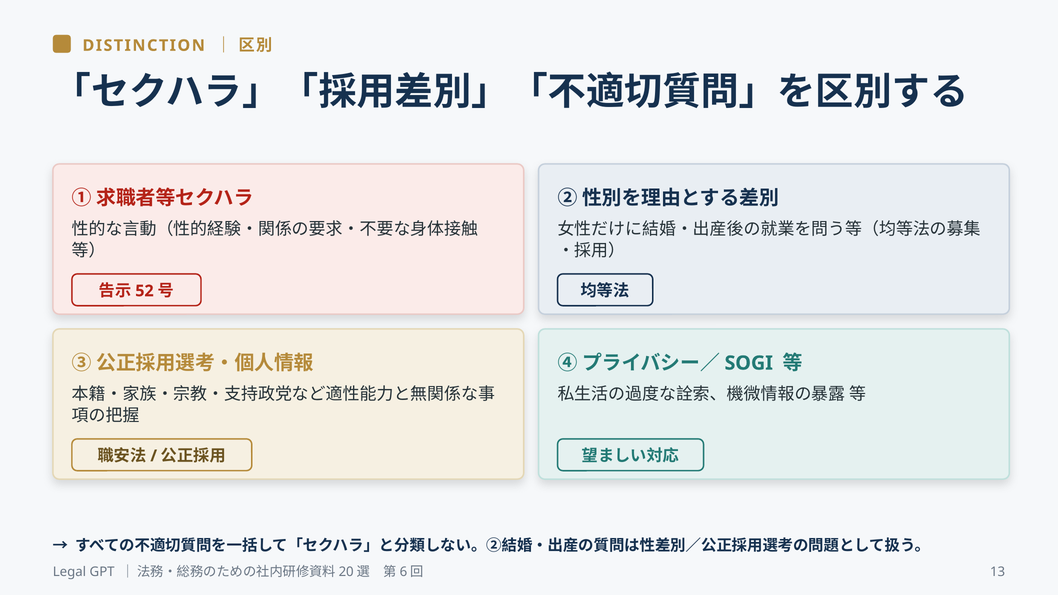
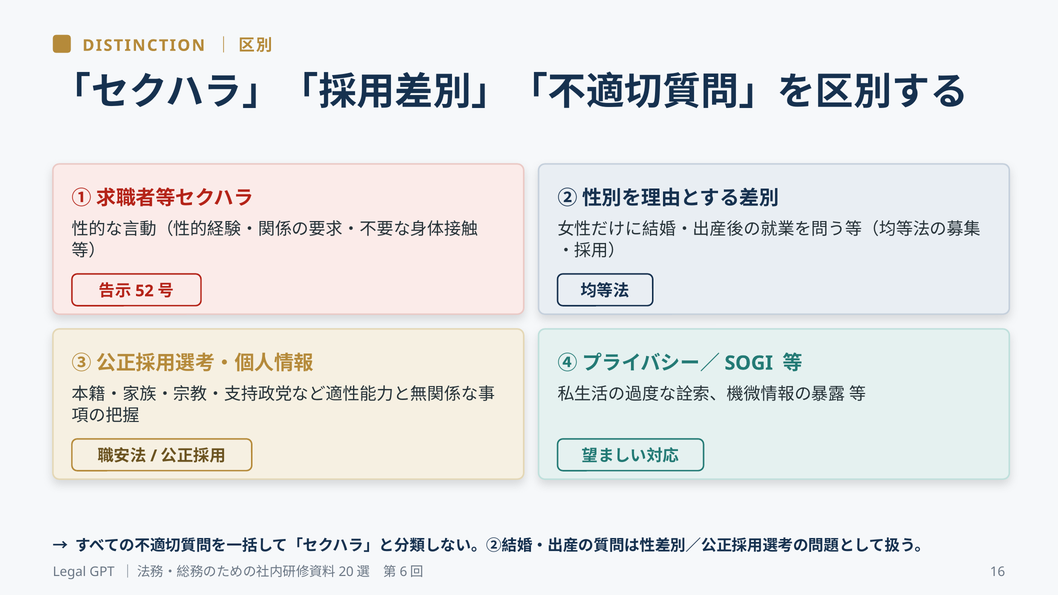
13: 13 -> 16
